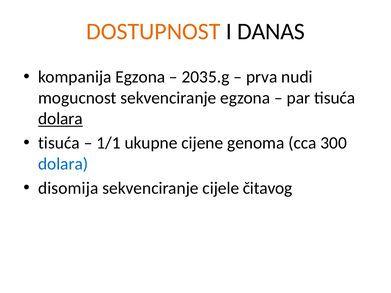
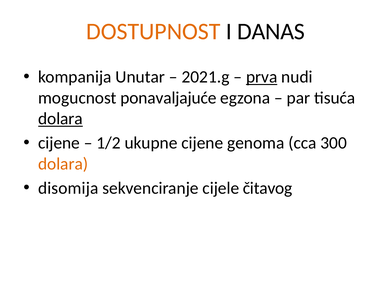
kompanija Egzona: Egzona -> Unutar
2035.g: 2035.g -> 2021.g
prva underline: none -> present
mogucnost sekvenciranje: sekvenciranje -> ponavaljajuće
tisuća at (59, 143): tisuća -> cijene
1/1: 1/1 -> 1/2
dolara at (63, 164) colour: blue -> orange
